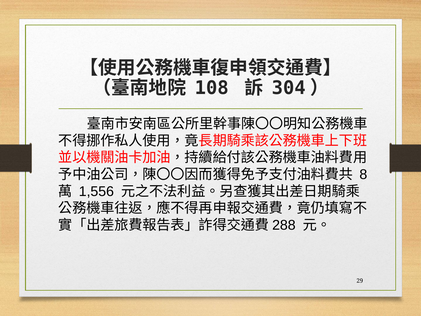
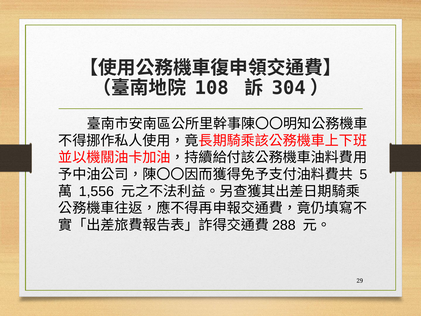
8: 8 -> 5
